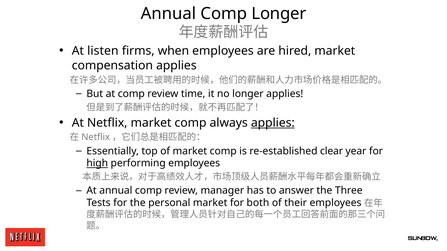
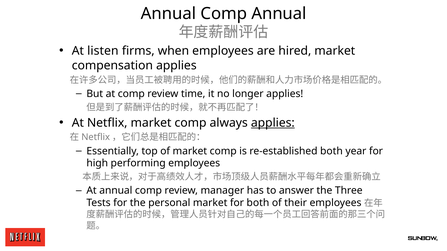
Comp Longer: Longer -> Annual
re-established clear: clear -> both
high underline: present -> none
